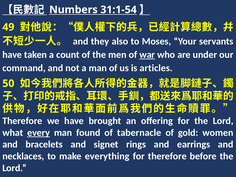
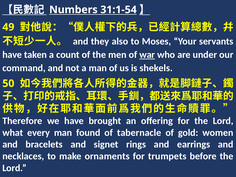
articles: articles -> shekels
every underline: present -> none
everything: everything -> ornaments
for therefore: therefore -> trumpets
